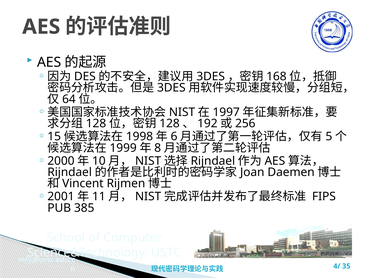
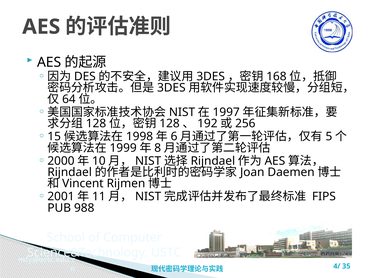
385: 385 -> 988
